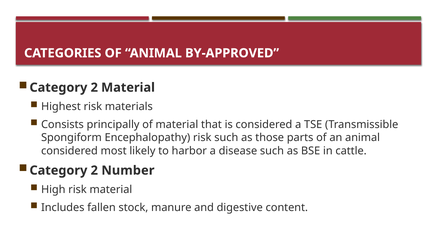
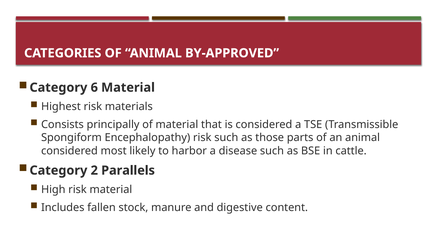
2 at (94, 87): 2 -> 6
Number: Number -> Parallels
